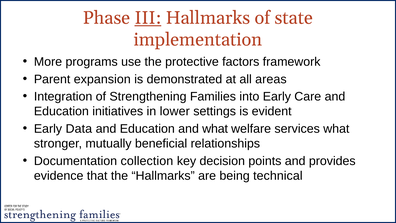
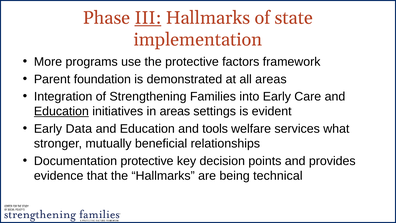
expansion: expansion -> foundation
Education at (61, 111) underline: none -> present
in lower: lower -> areas
and what: what -> tools
Documentation collection: collection -> protective
